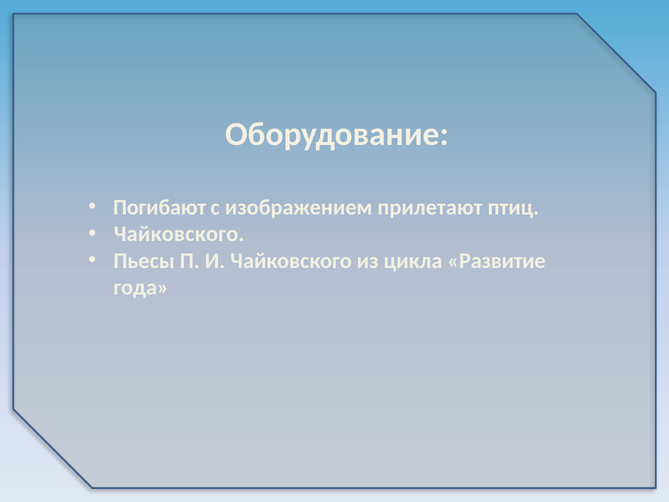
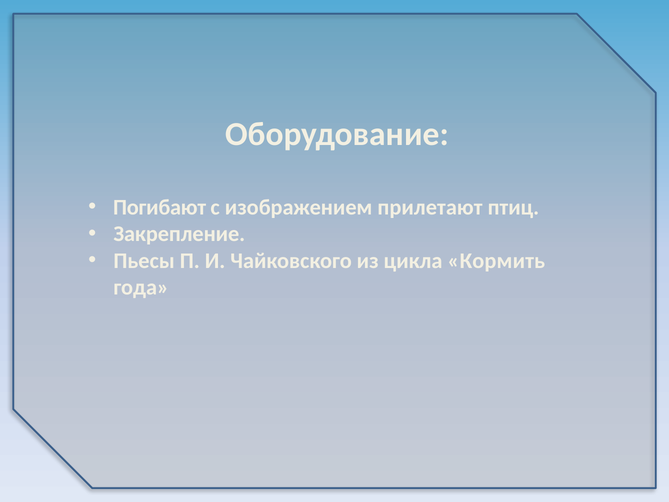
Чайковского at (179, 234): Чайковского -> Закрепление
Развитие: Развитие -> Кормить
